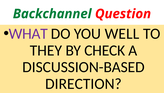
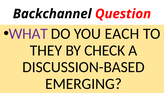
Backchannel colour: green -> black
WELL: WELL -> EACH
DIRECTION: DIRECTION -> EMERGING
